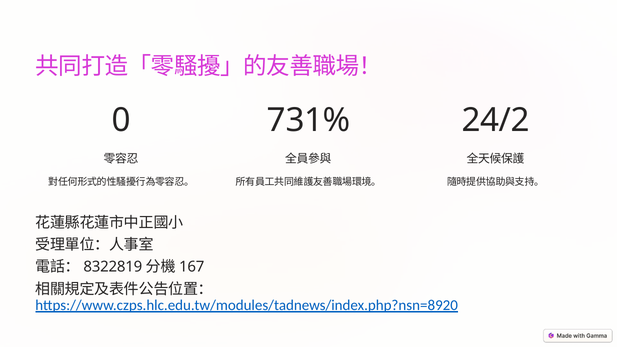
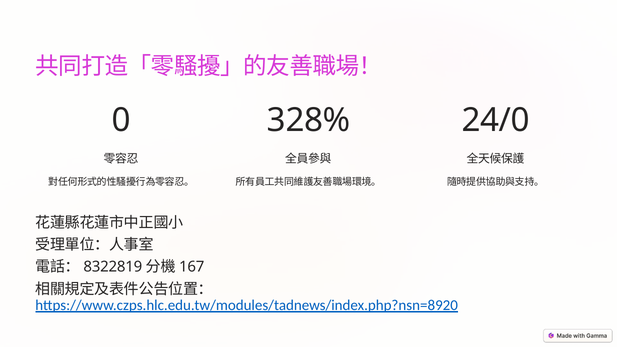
731%: 731% -> 328%
24/2: 24/2 -> 24/0
